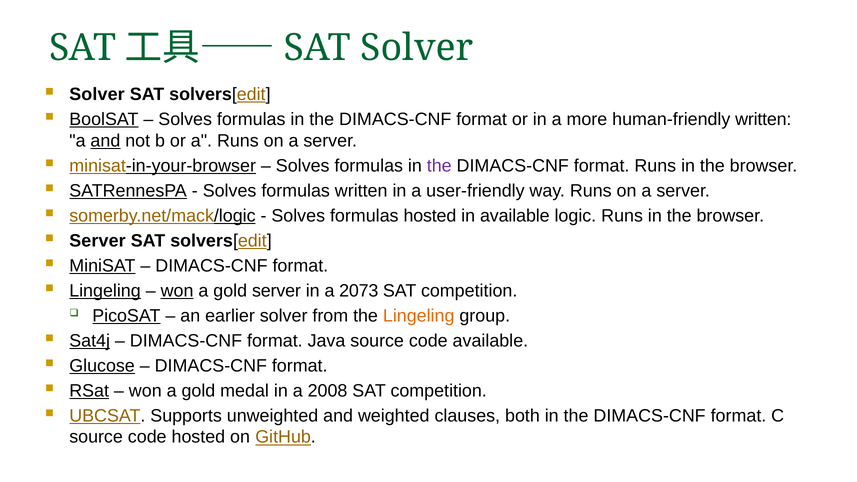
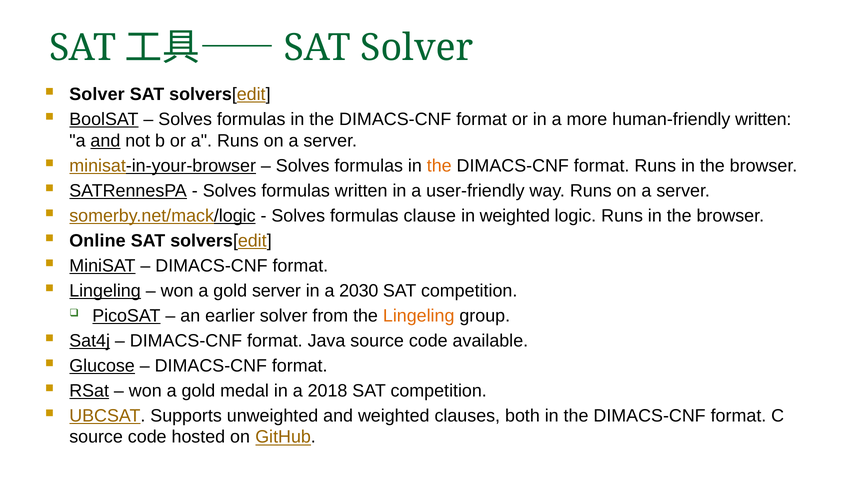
the at (439, 166) colour: purple -> orange
formulas hosted: hosted -> clause
in available: available -> weighted
Server at (97, 241): Server -> Online
won at (177, 291) underline: present -> none
2073: 2073 -> 2030
2008: 2008 -> 2018
